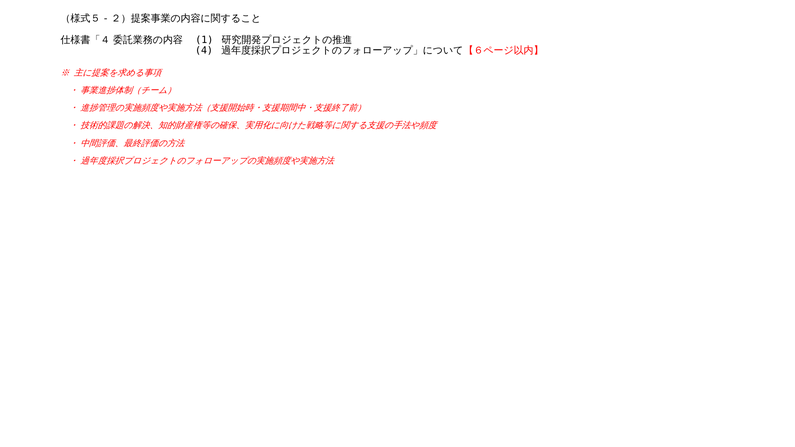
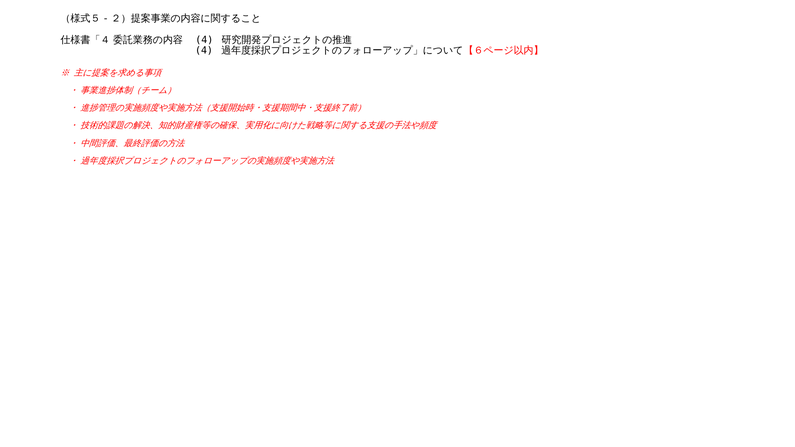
1 at (204, 40): 1 -> 4
